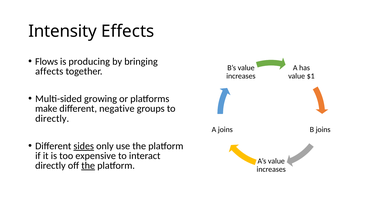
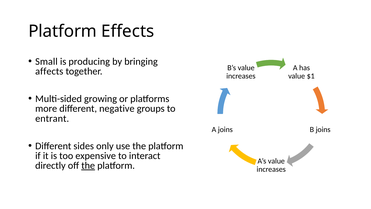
Intensity at (63, 31): Intensity -> Platform
Flows: Flows -> Small
make: make -> more
directly at (52, 118): directly -> entrant
sides underline: present -> none
